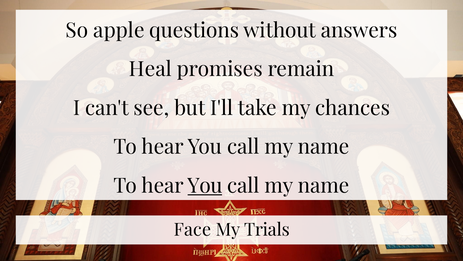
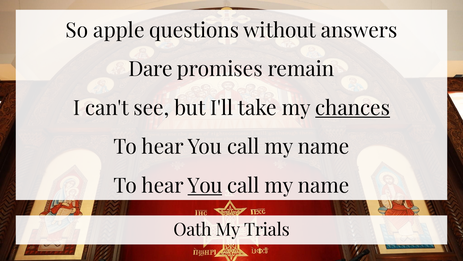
Heal: Heal -> Dare
chances underline: none -> present
Face: Face -> Oath
